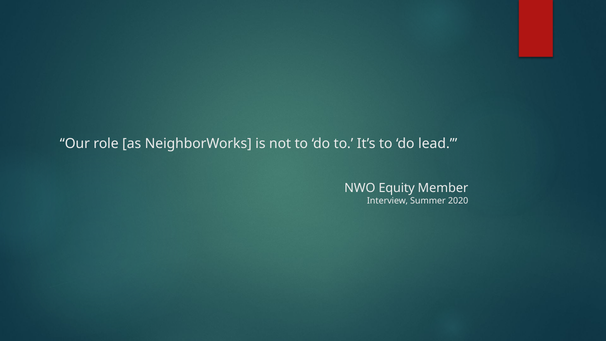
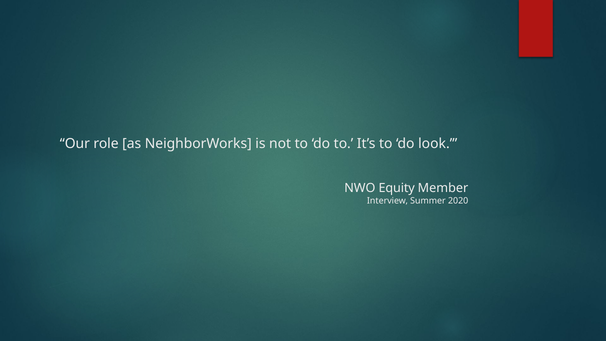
lead: lead -> look
